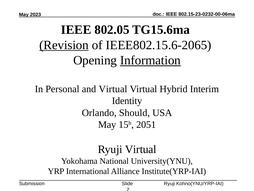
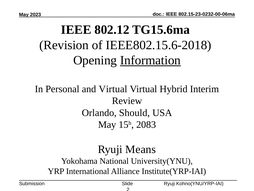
802.05: 802.05 -> 802.12
Revision underline: present -> none
IEEE802.15.6-2065: IEEE802.15.6-2065 -> IEEE802.15.6-2018
Identity: Identity -> Review
2051: 2051 -> 2083
Ryuji Virtual: Virtual -> Means
